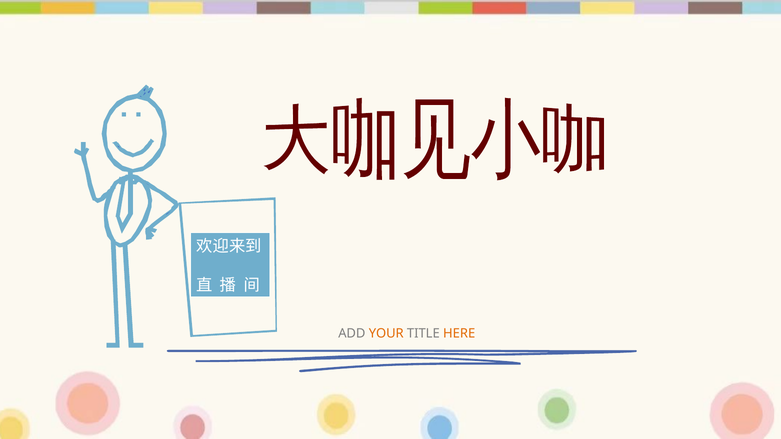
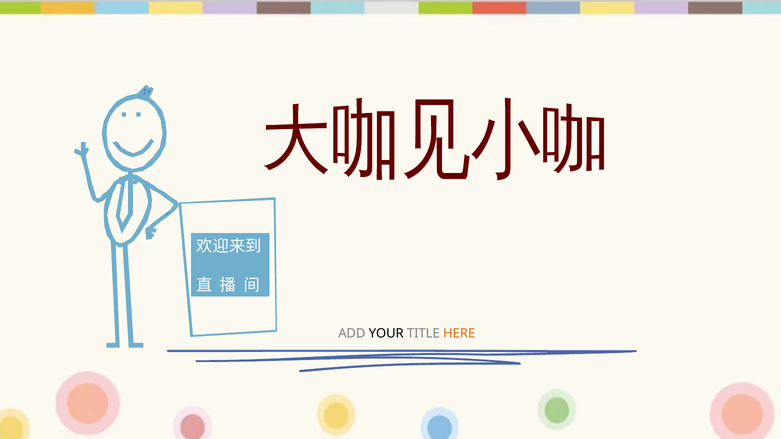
YOUR colour: orange -> black
